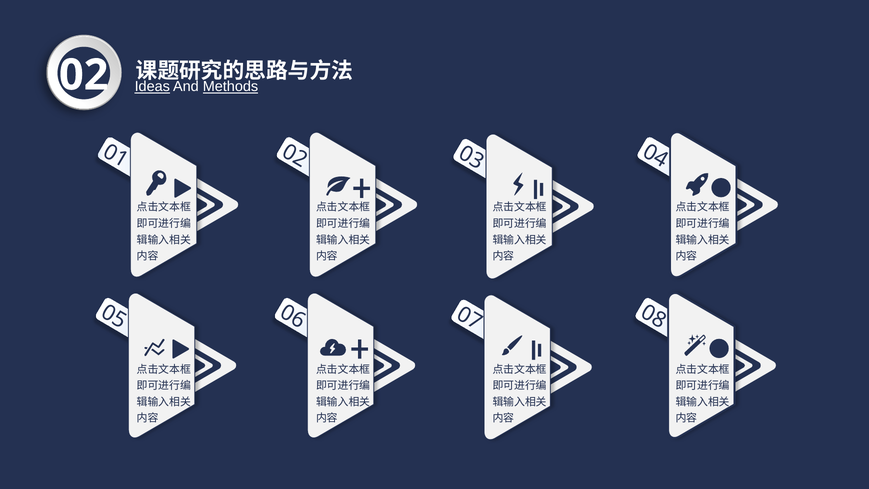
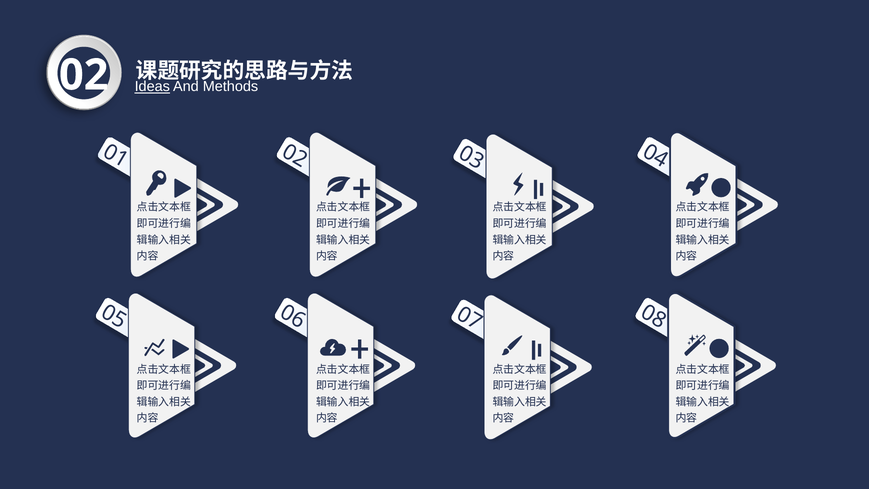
Methods underline: present -> none
